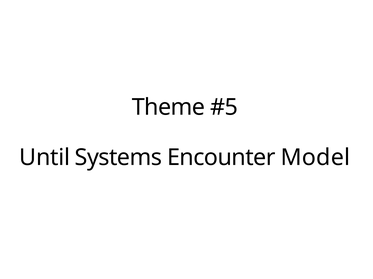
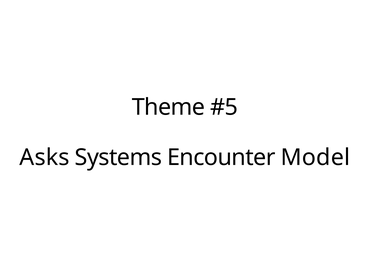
Until: Until -> Asks
